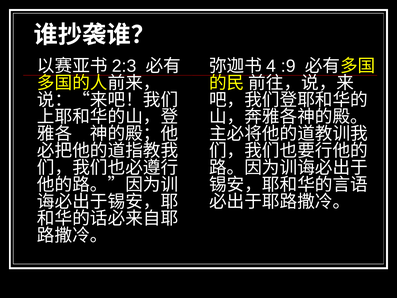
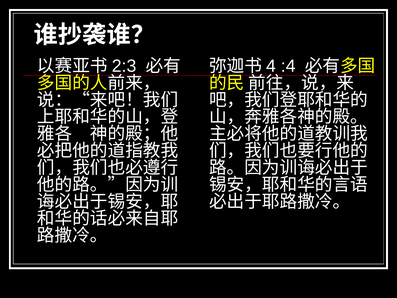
:9: :9 -> :4
